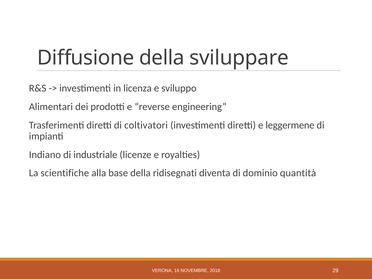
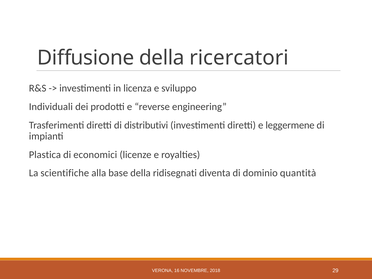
sviluppare: sviluppare -> ricercatori
Alimentari: Alimentari -> Individuali
coltivatori: coltivatori -> distributivi
Indiano: Indiano -> Plastica
industriale: industriale -> economici
